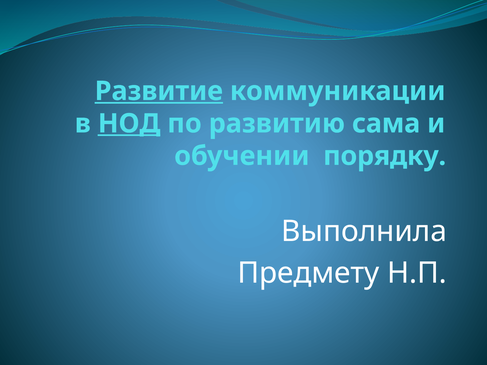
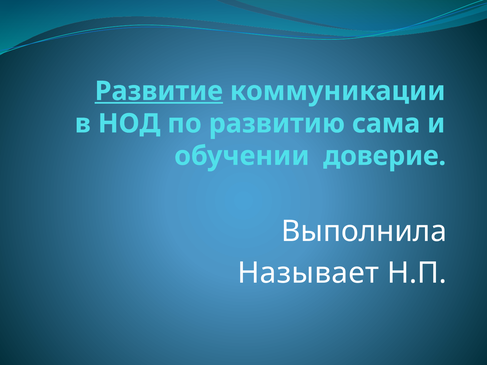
НОД underline: present -> none
порядку: порядку -> доверие
Предмету: Предмету -> Называет
